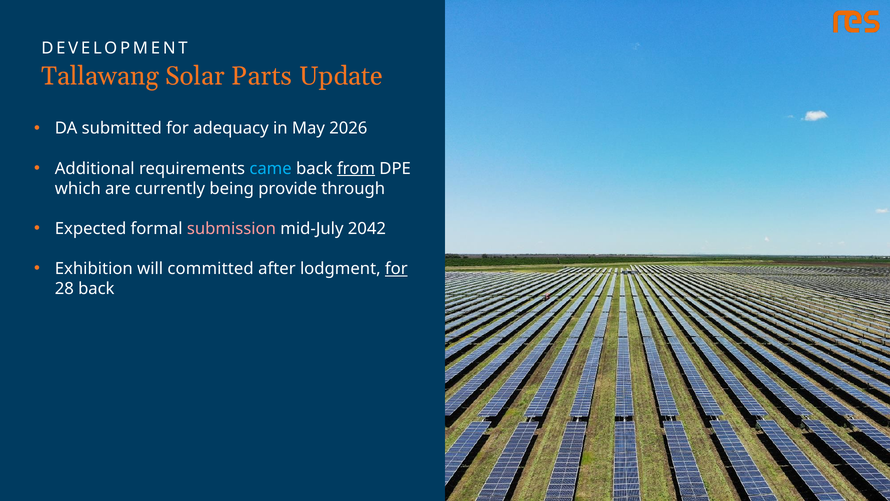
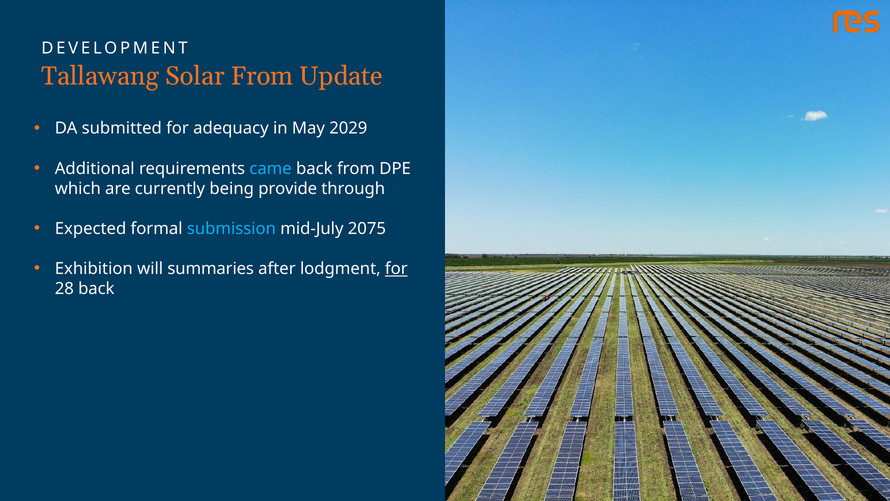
Solar Parts: Parts -> From
2026: 2026 -> 2029
from at (356, 168) underline: present -> none
submission colour: pink -> light blue
2042: 2042 -> 2075
committed: committed -> summaries
